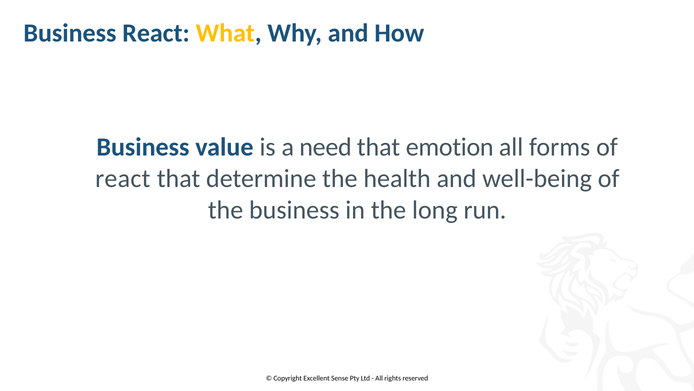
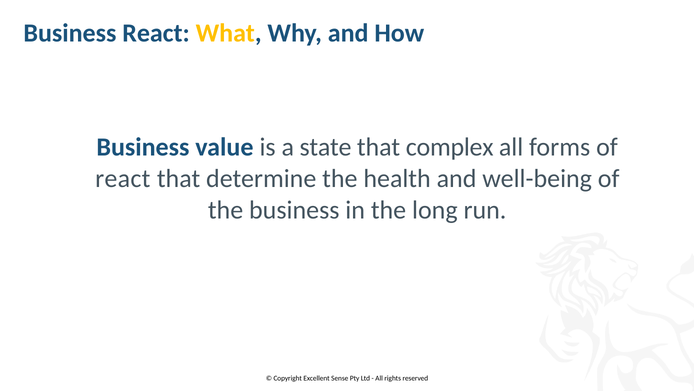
need: need -> state
emotion: emotion -> complex
